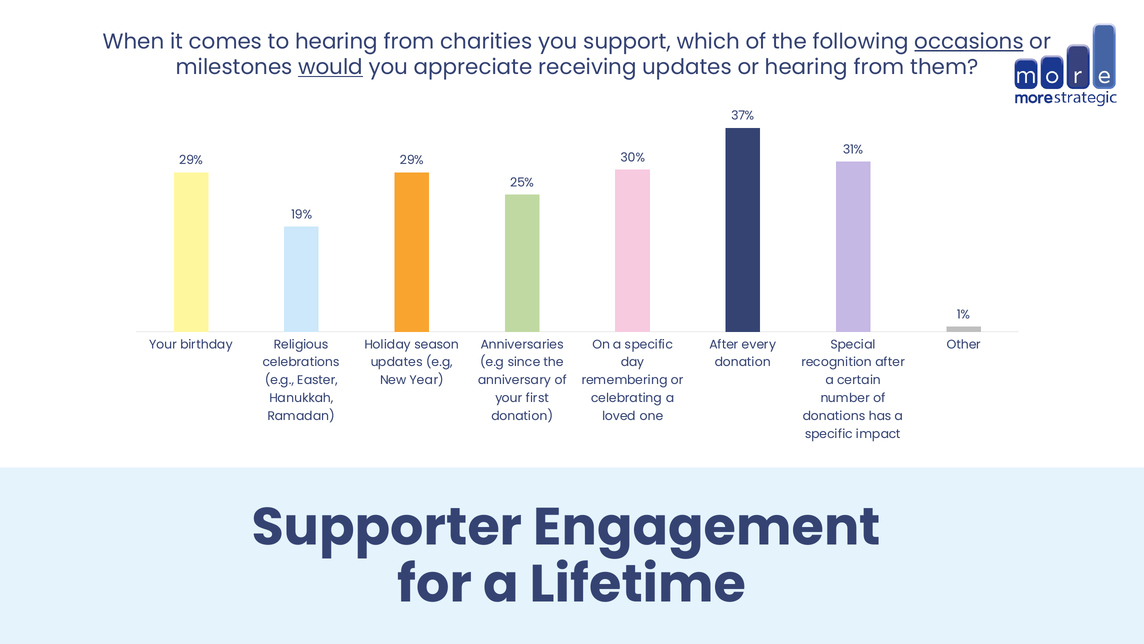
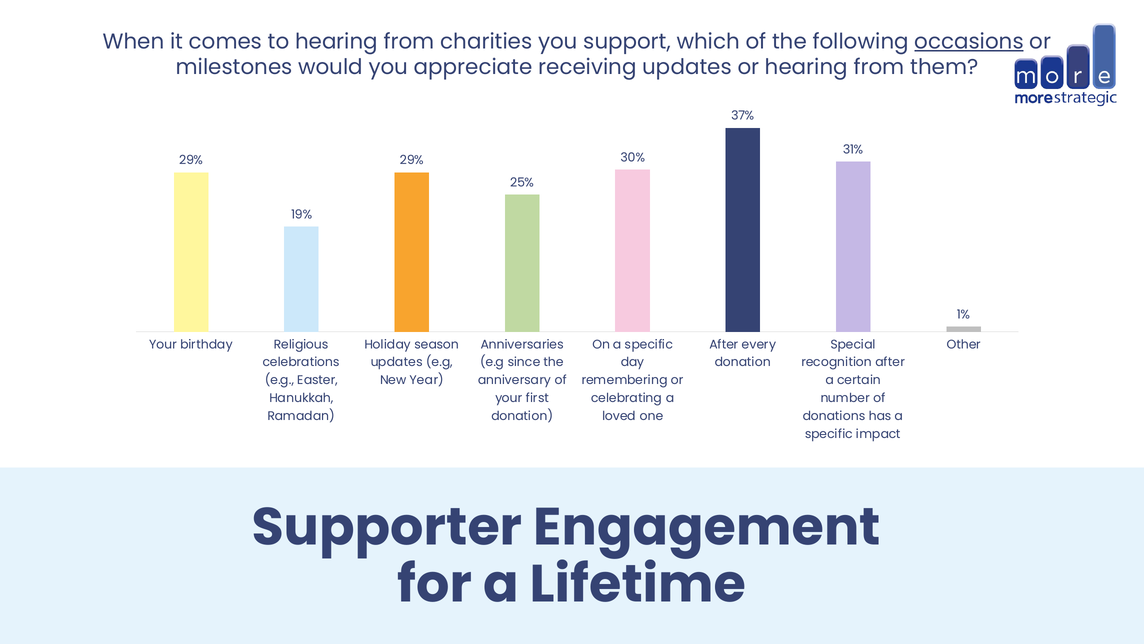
would underline: present -> none
